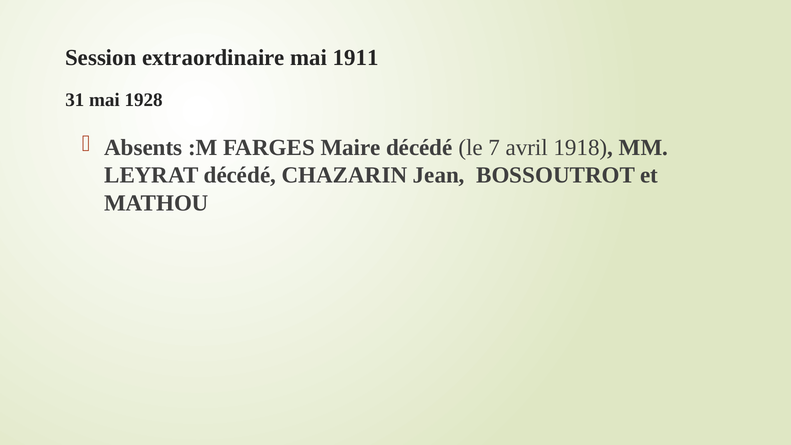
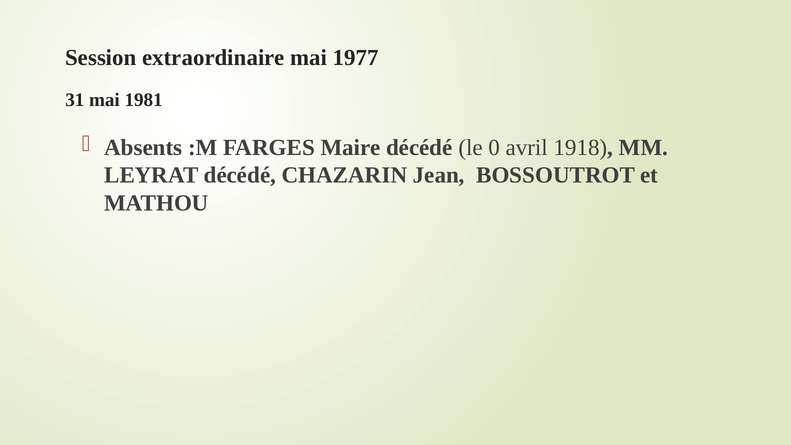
1911: 1911 -> 1977
1928: 1928 -> 1981
7: 7 -> 0
